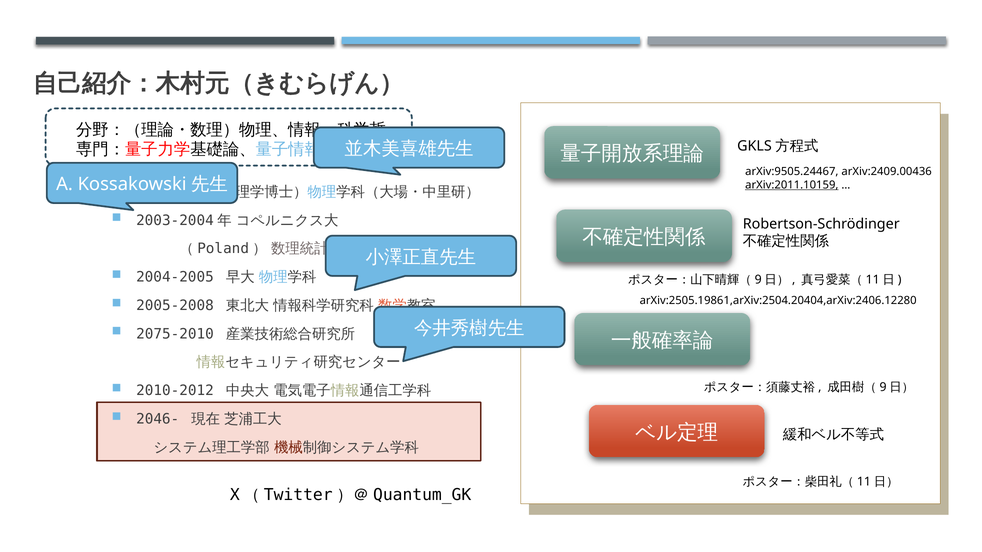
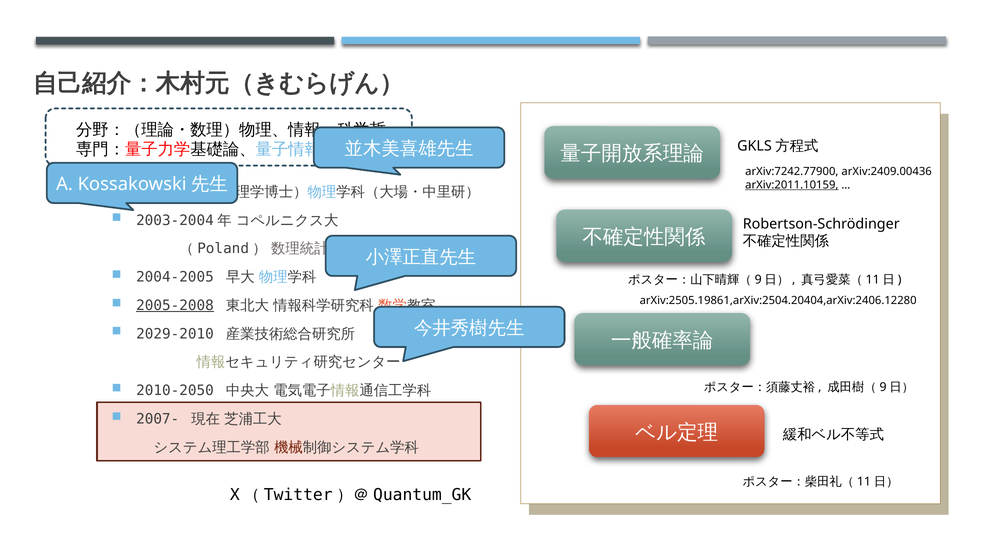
arXiv:9505.24467: arXiv:9505.24467 -> arXiv:7242.77900
2005-2008 underline: none -> present
2075-2010: 2075-2010 -> 2029-2010
2010-2012: 2010-2012 -> 2010-2050
2046-: 2046- -> 2007-
